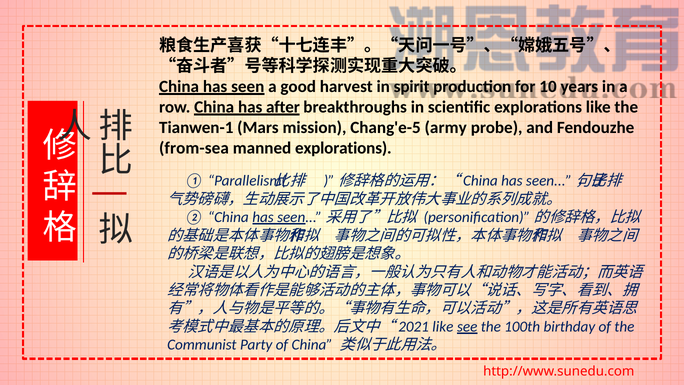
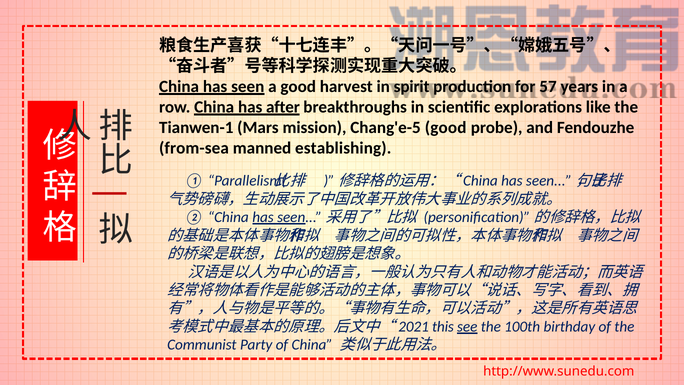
10: 10 -> 57
Chang'e-5 army: army -> good
manned explorations: explorations -> establishing
like at (443, 327): like -> this
